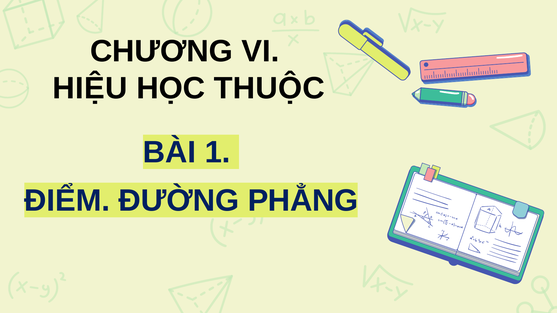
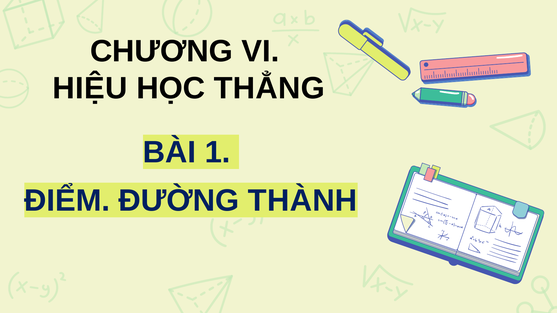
THUỘC: THUỘC -> THẲNG
PHẲNG: PHẲNG -> THÀNH
